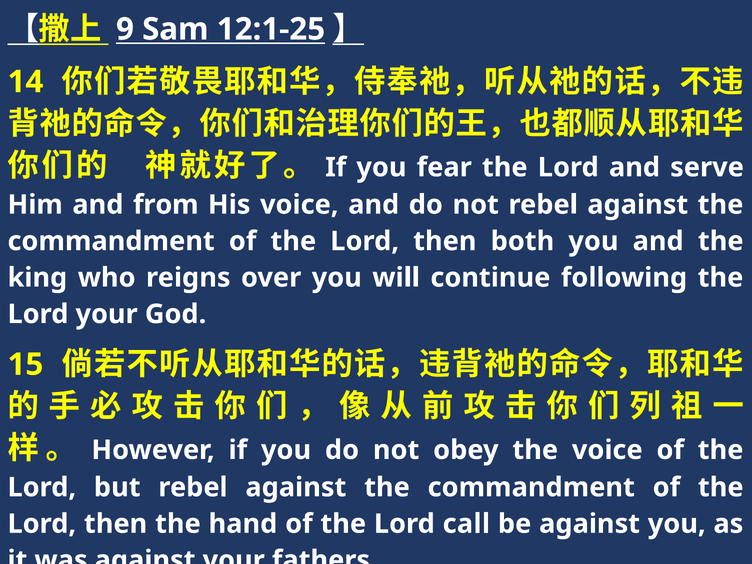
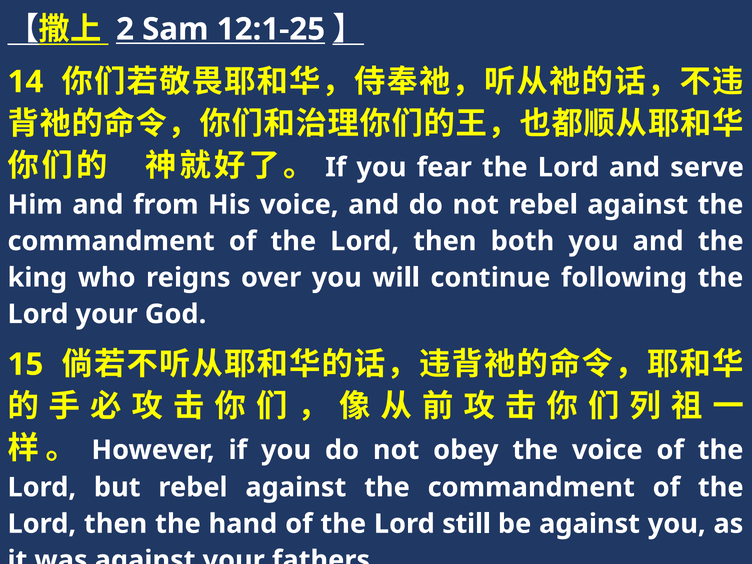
9: 9 -> 2
call: call -> still
